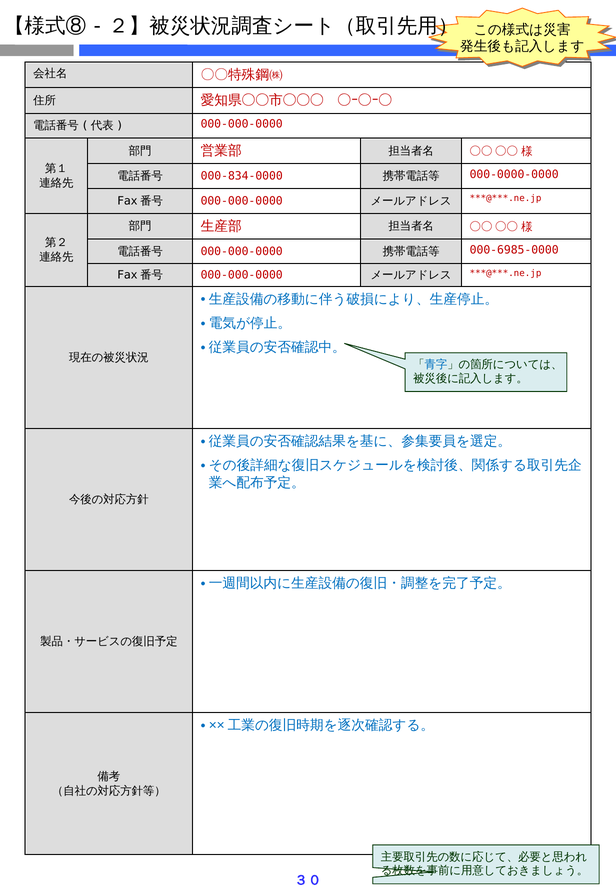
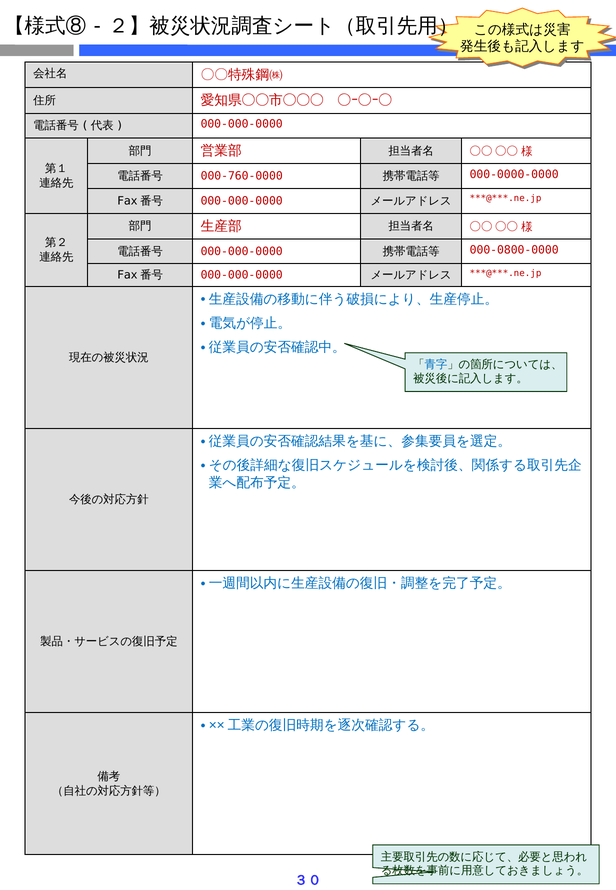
000-834-0000: 000-834-0000 -> 000-760-0000
000-6985-0000: 000-6985-0000 -> 000-0800-0000
